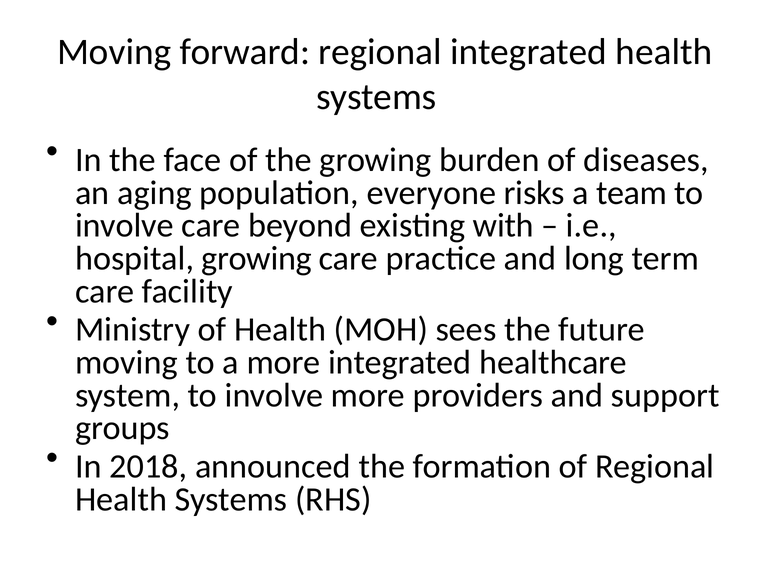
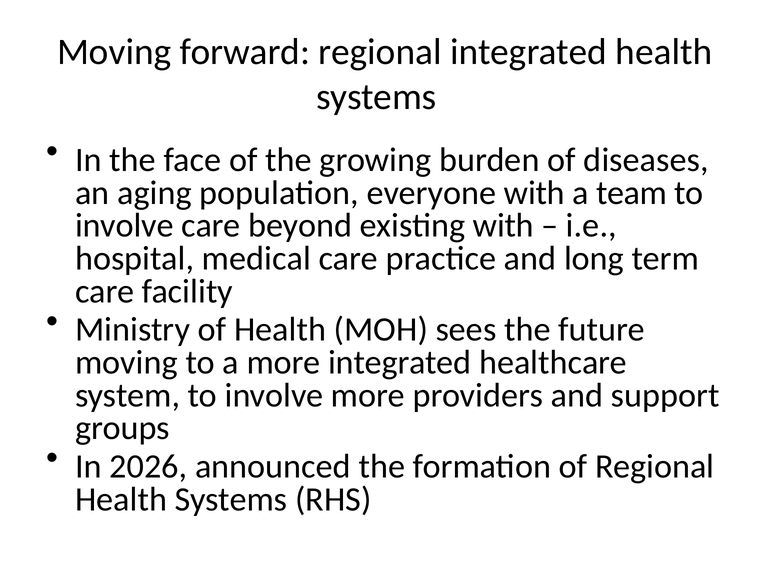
everyone risks: risks -> with
hospital growing: growing -> medical
2018: 2018 -> 2026
